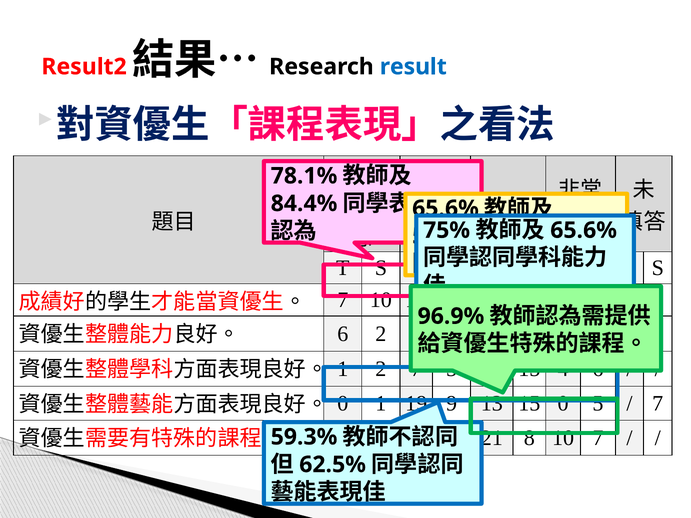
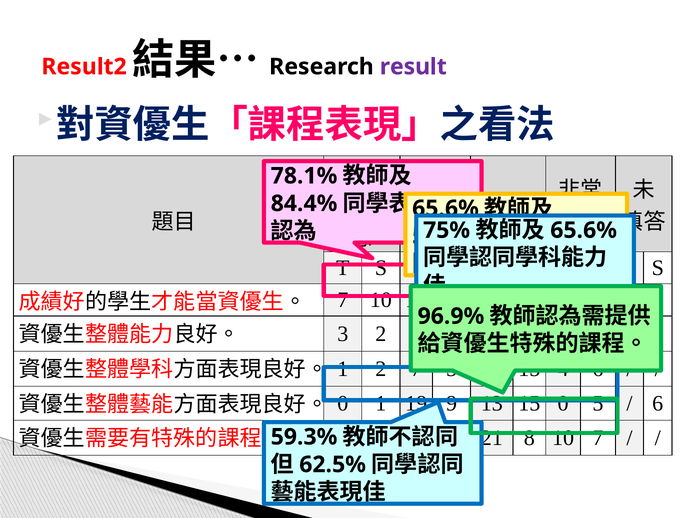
result colour: blue -> purple
6 at (343, 334): 6 -> 3
7 at (658, 404): 7 -> 6
